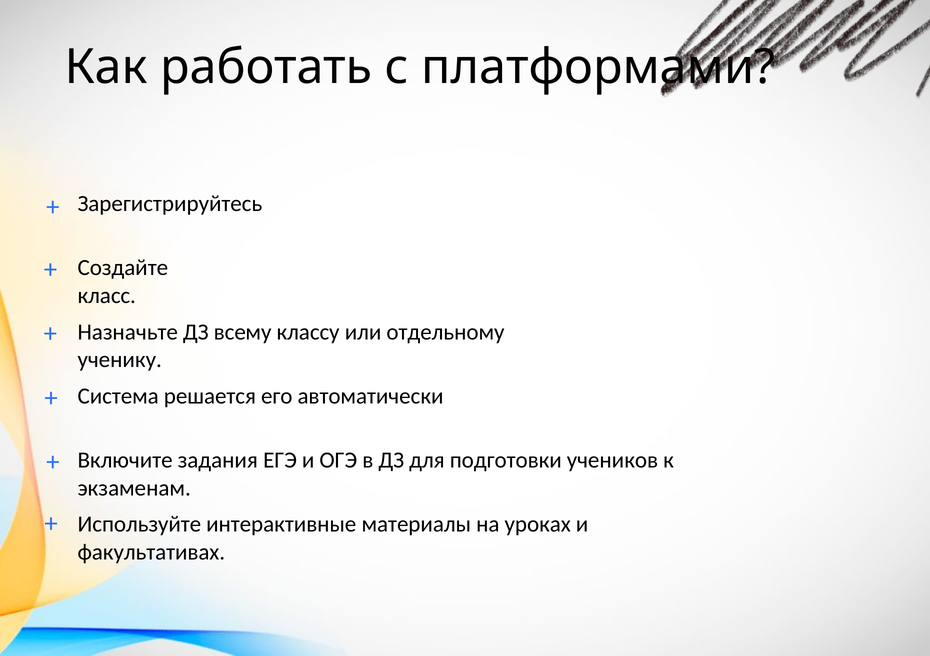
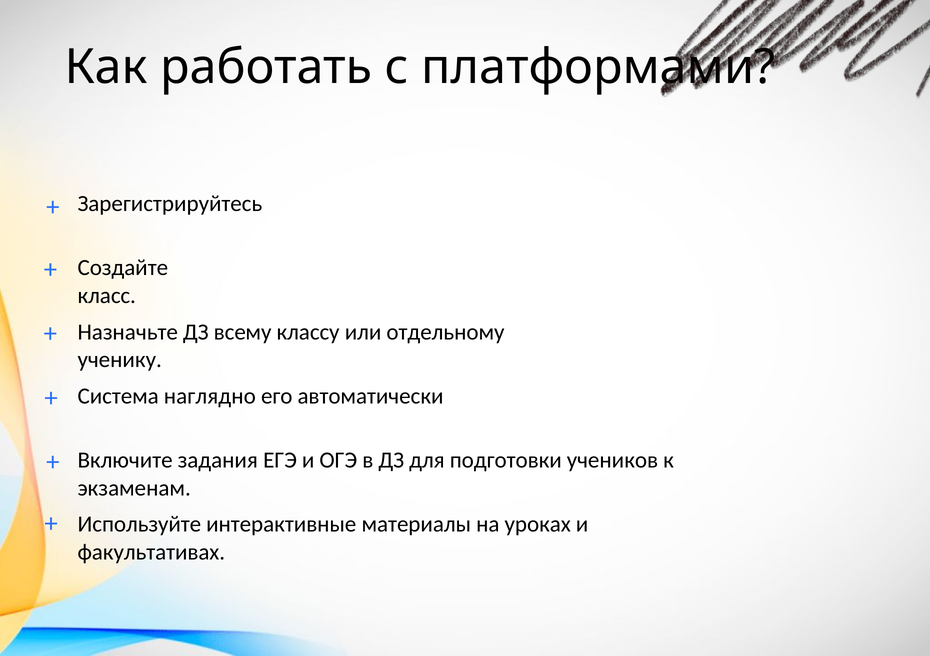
решается: решается -> наглядно
